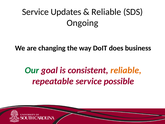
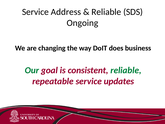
Updates: Updates -> Address
reliable at (126, 70) colour: orange -> green
possible: possible -> updates
